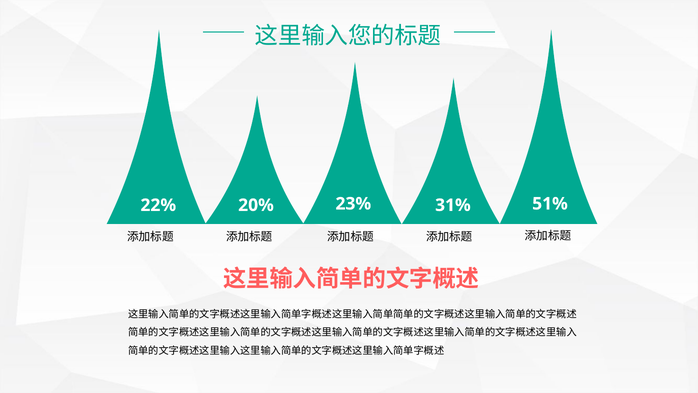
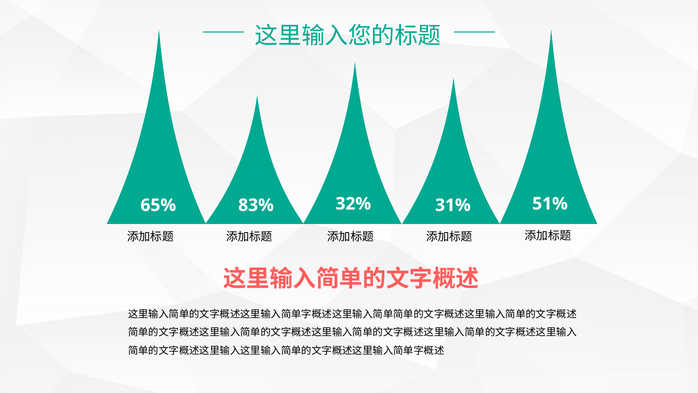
23%: 23% -> 32%
22%: 22% -> 65%
20%: 20% -> 83%
